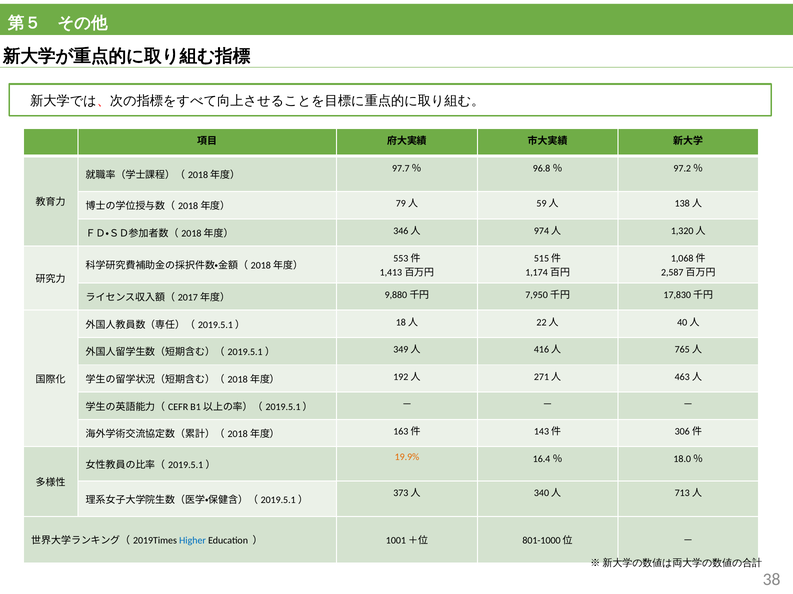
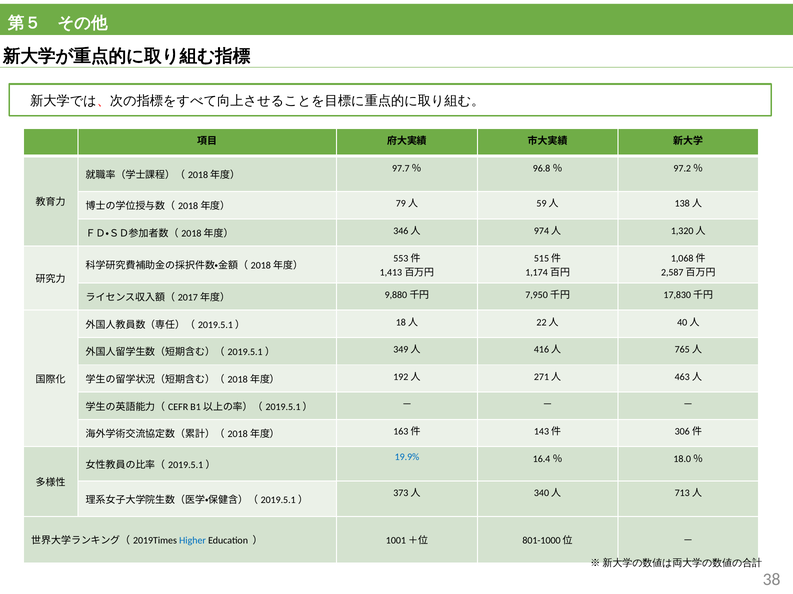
19.9% colour: orange -> blue
